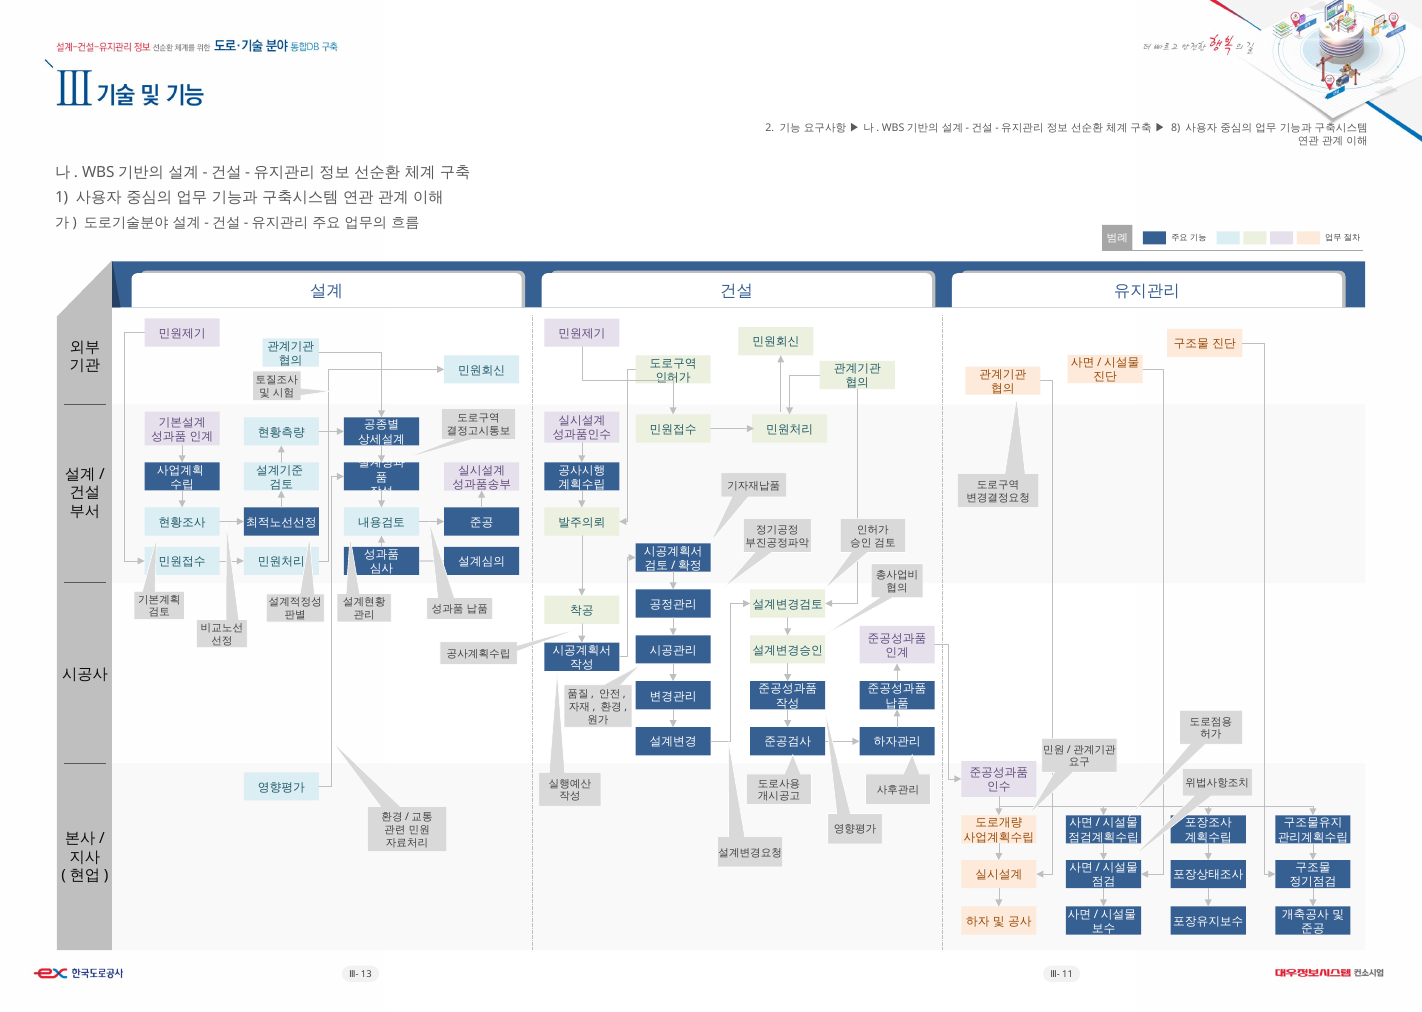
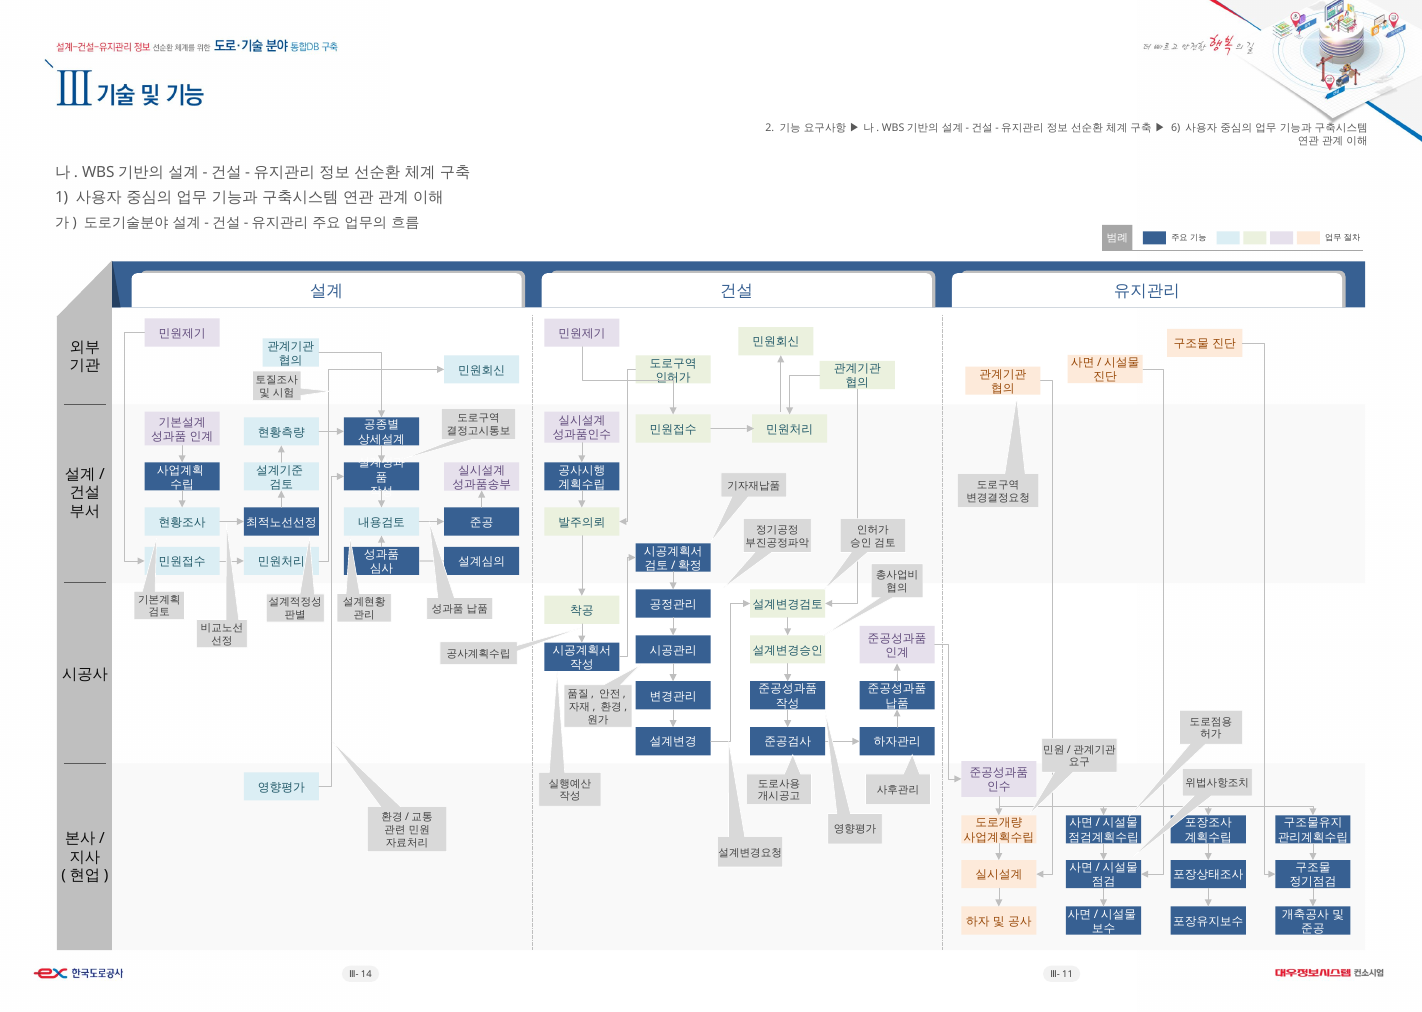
8: 8 -> 6
13: 13 -> 14
